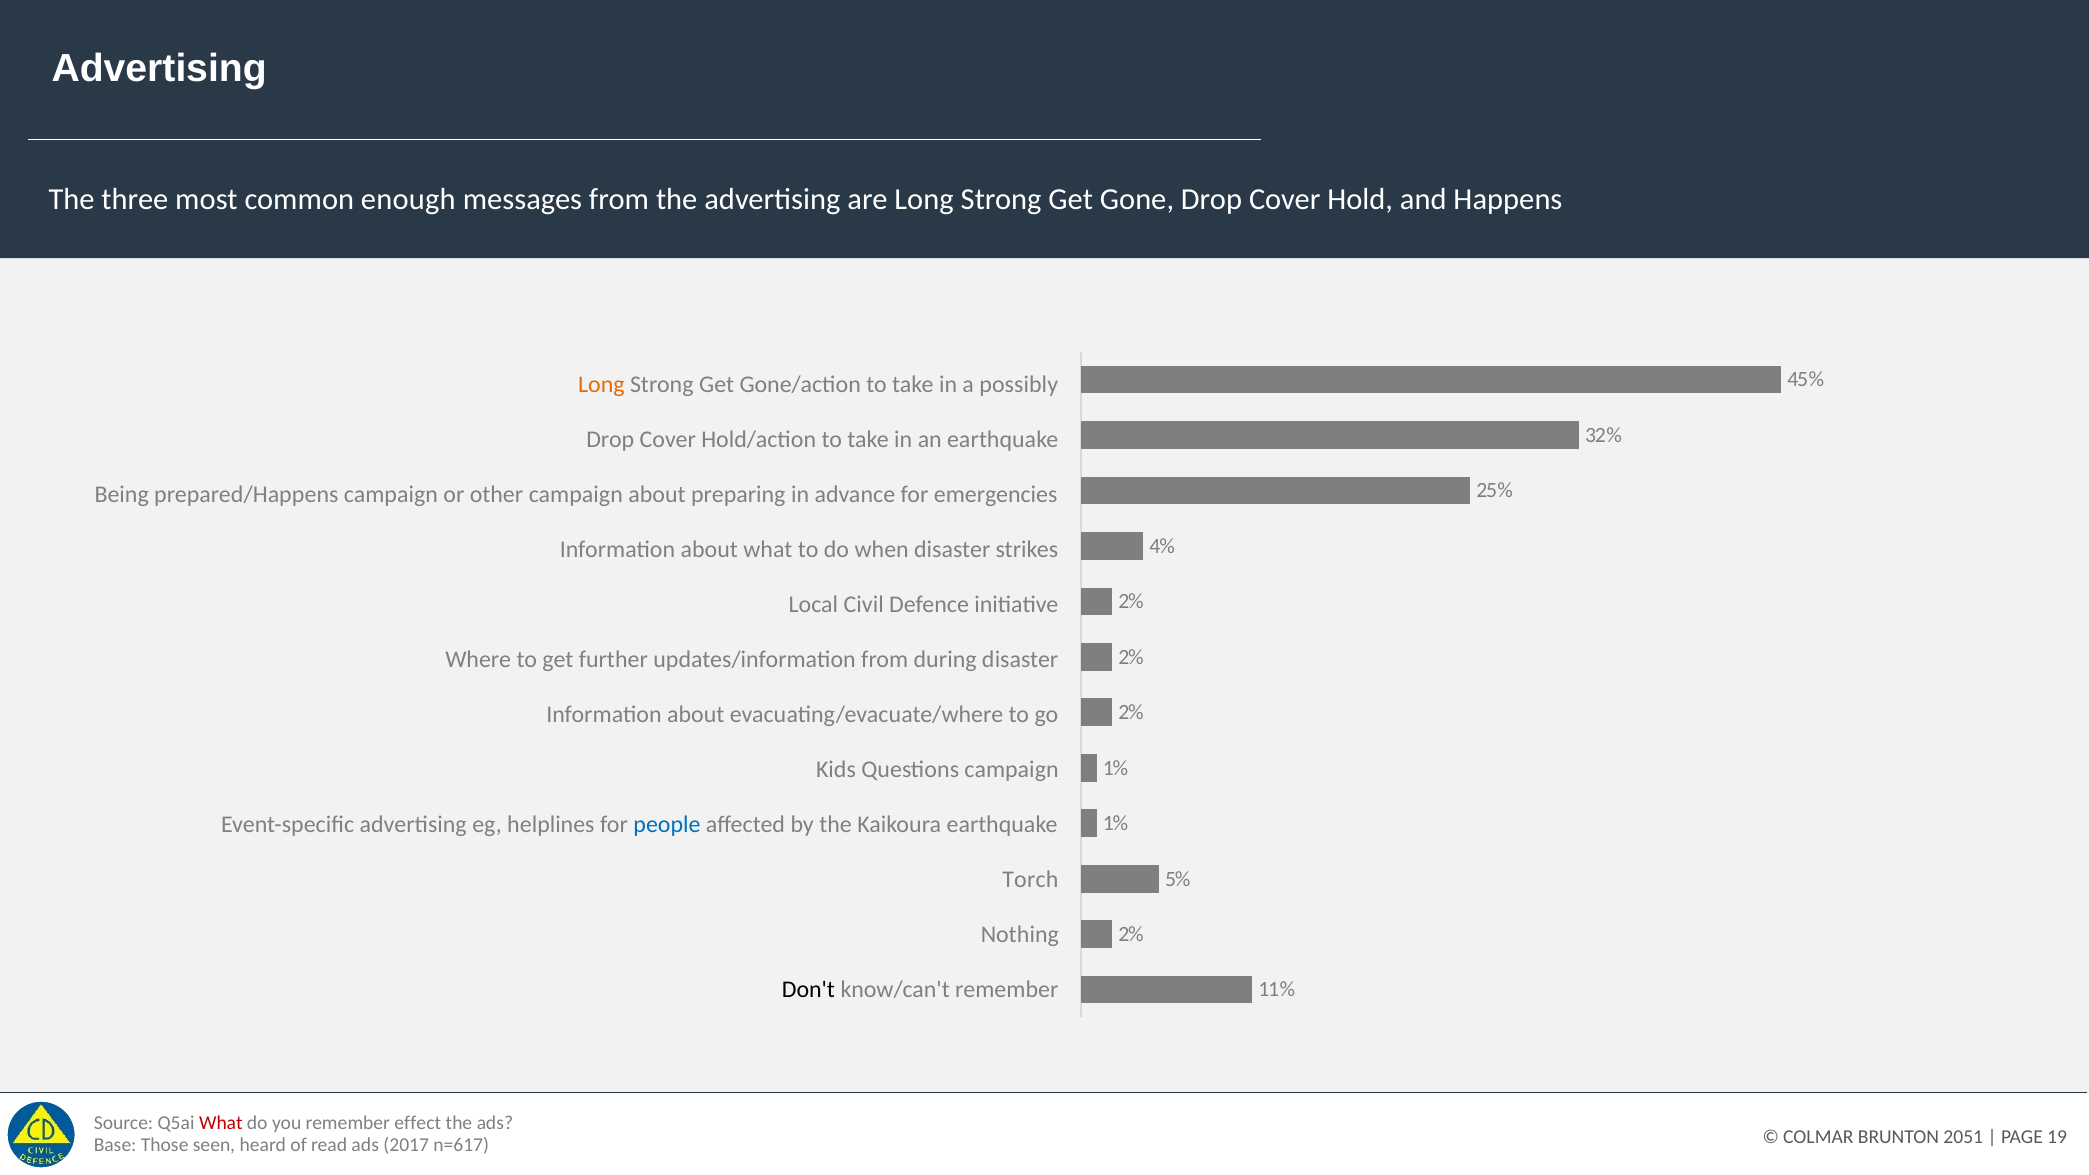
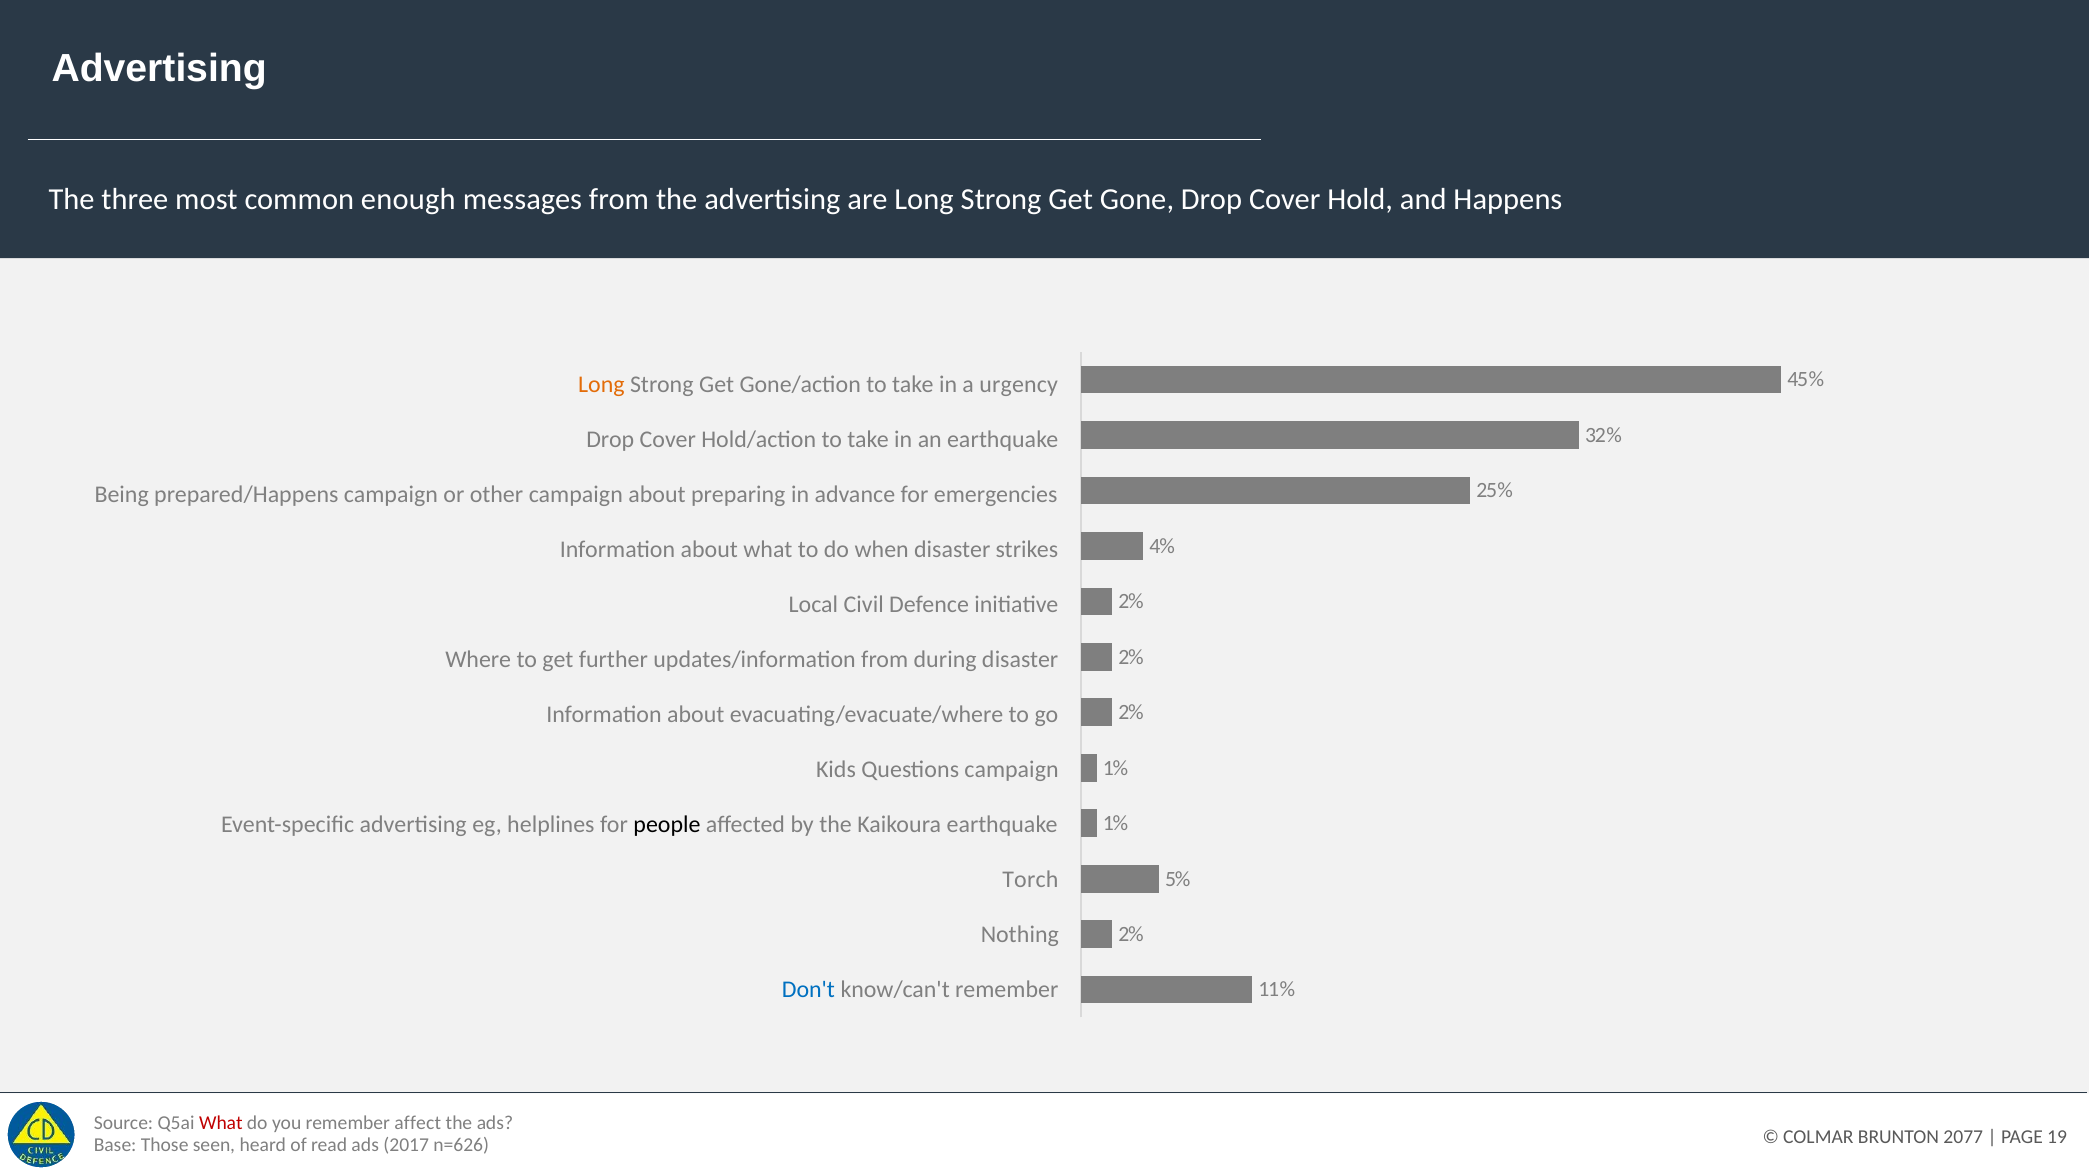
possibly: possibly -> urgency
people colour: blue -> black
Don't colour: black -> blue
effect: effect -> affect
2051: 2051 -> 2077
n=617: n=617 -> n=626
